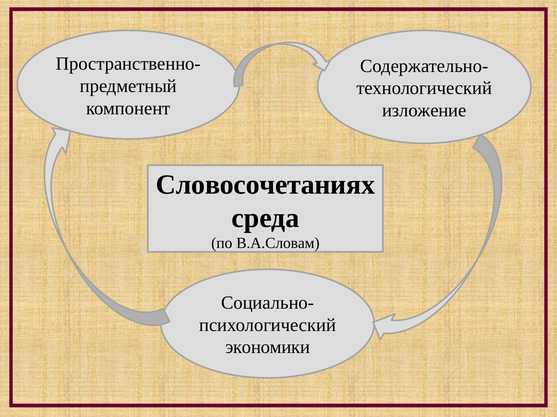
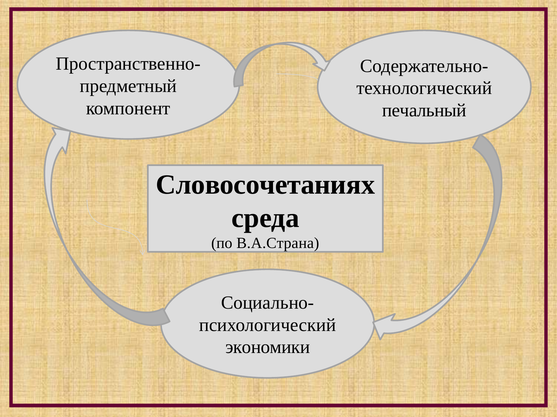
изложение: изложение -> печальный
В.А.Словам: В.А.Словам -> В.А.Страна
